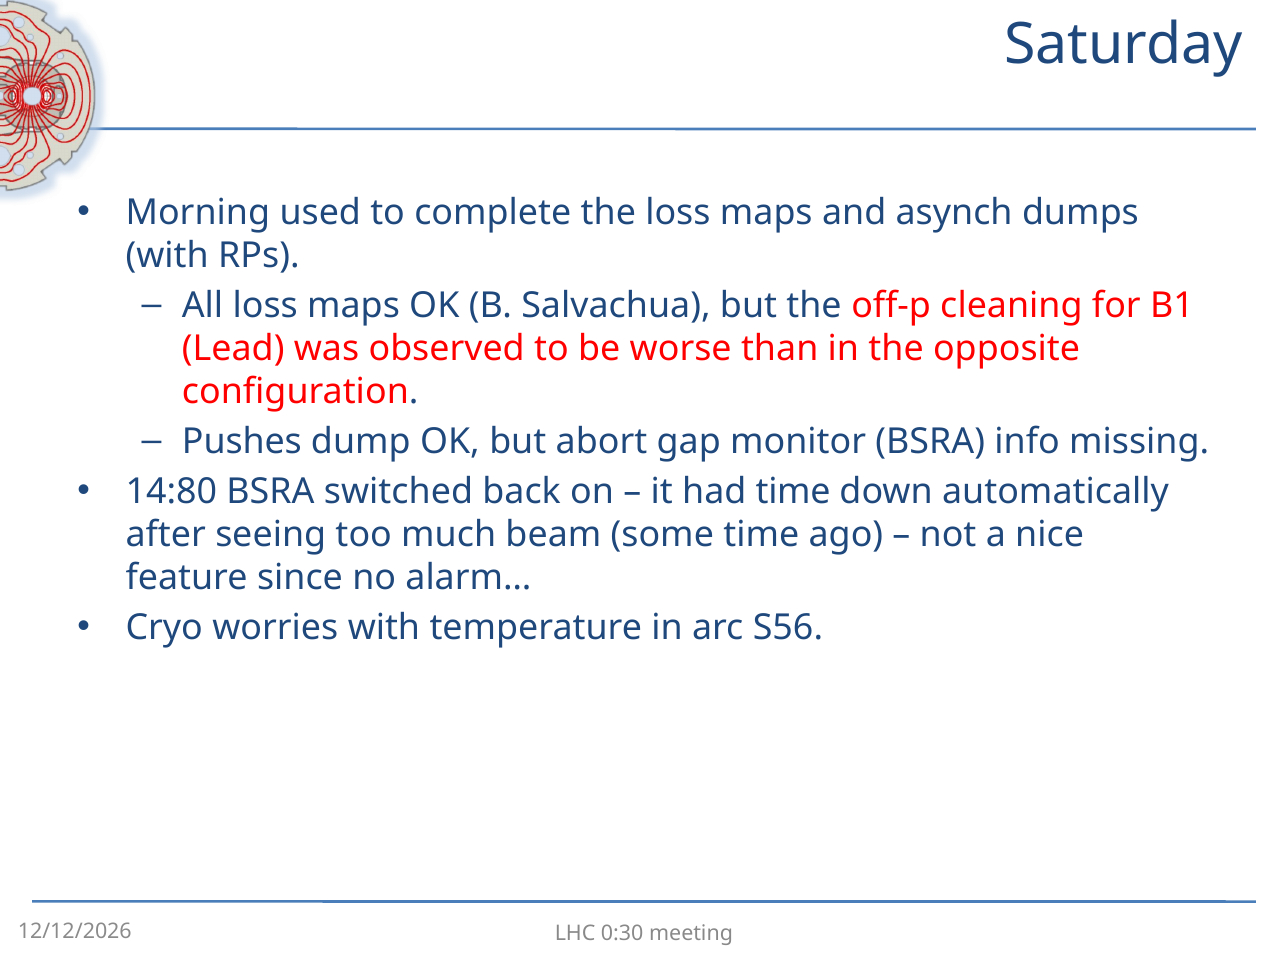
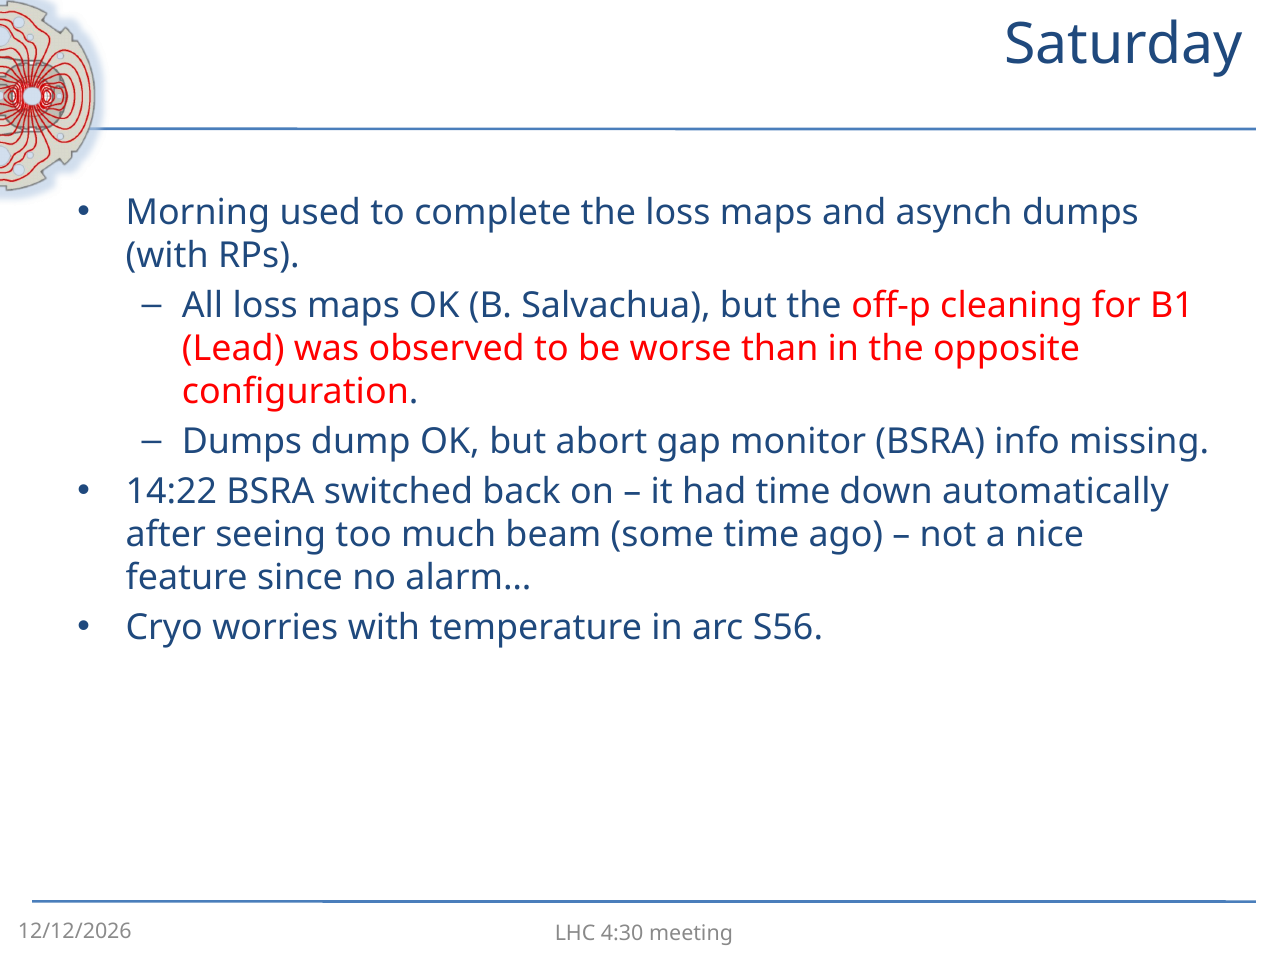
Pushes at (242, 442): Pushes -> Dumps
14:80: 14:80 -> 14:22
0:30: 0:30 -> 4:30
